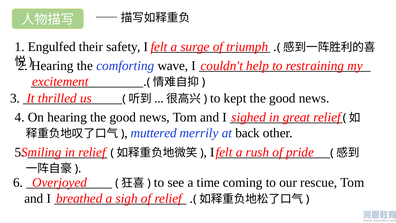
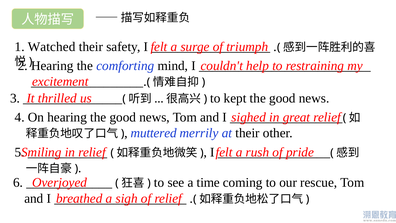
Engulfed: Engulfed -> Watched
wave: wave -> mind
at back: back -> their
